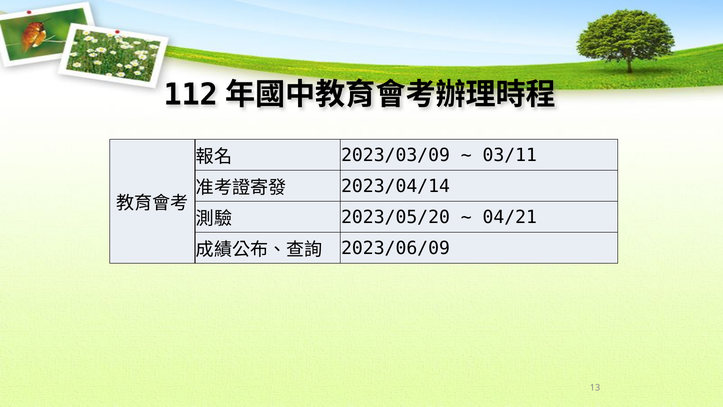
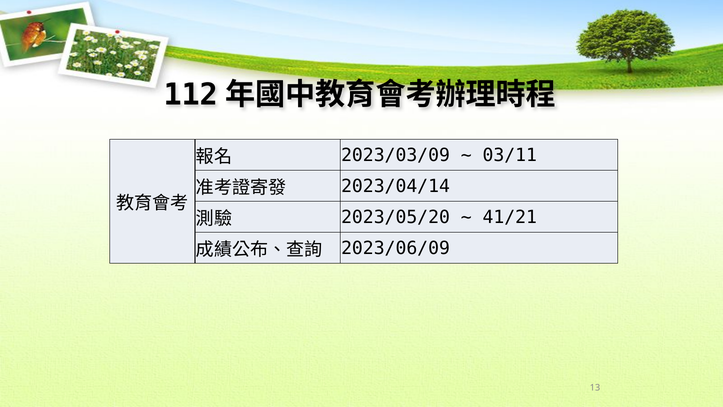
04/21: 04/21 -> 41/21
